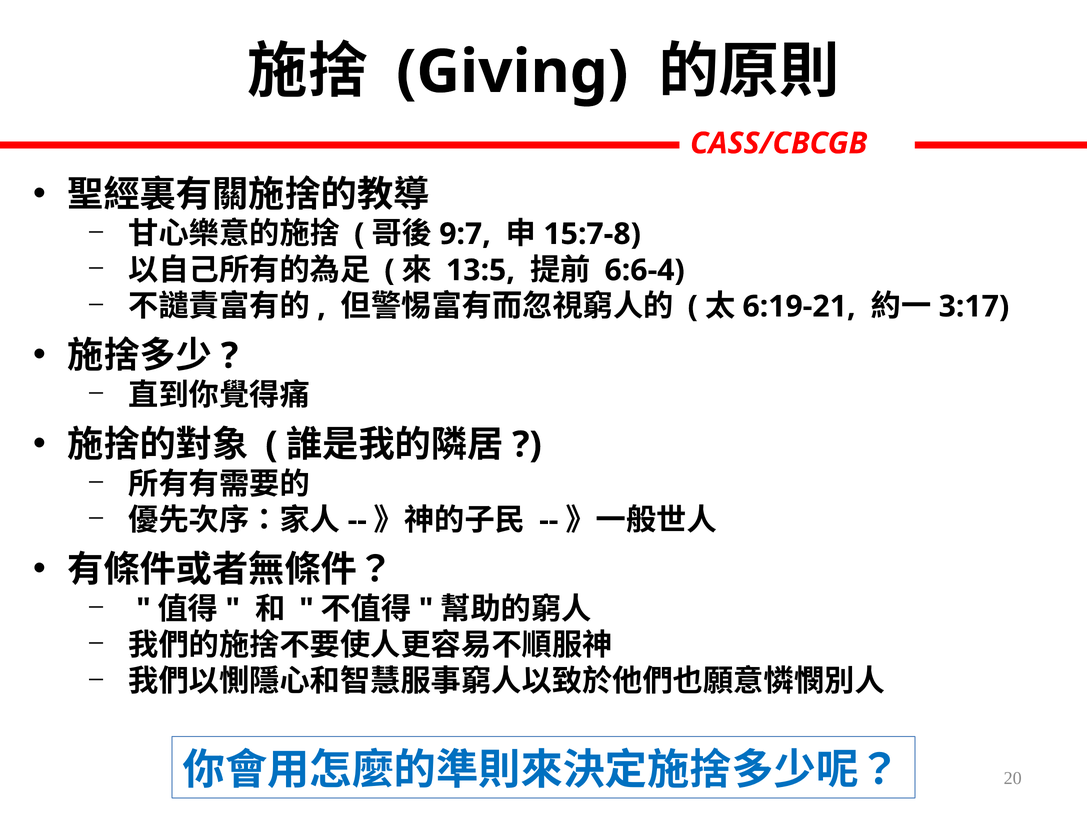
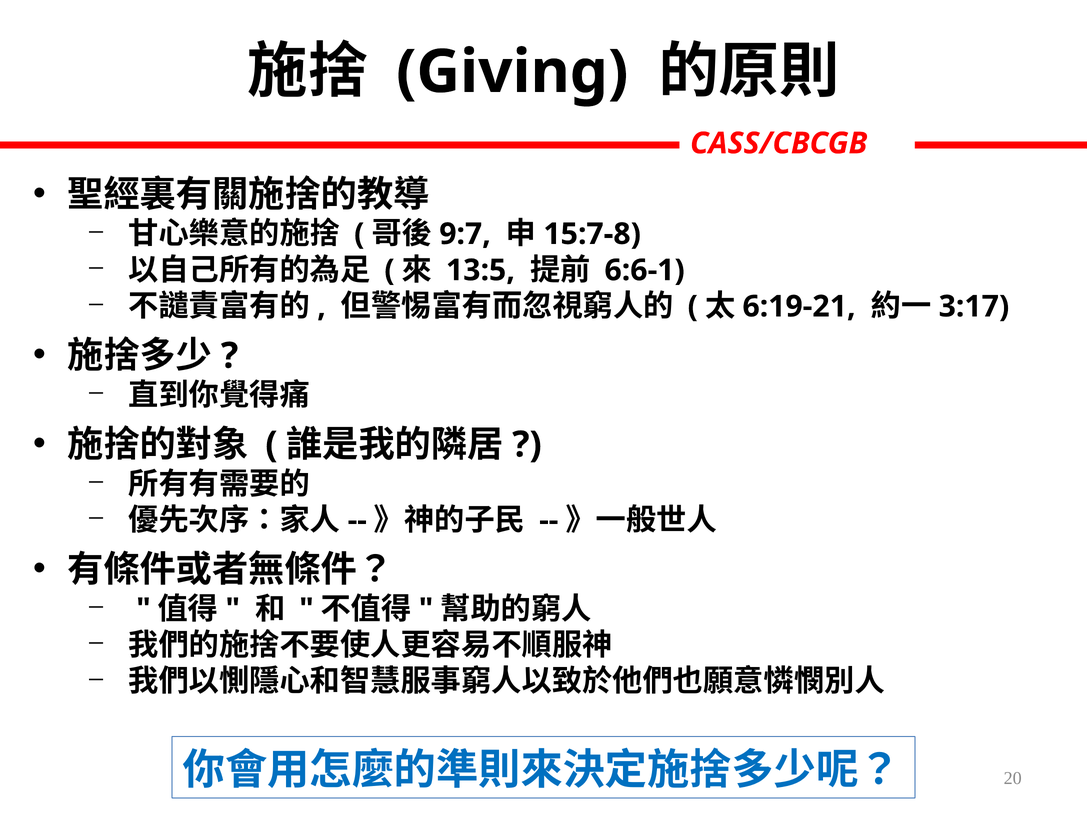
6:6-4: 6:6-4 -> 6:6-1
